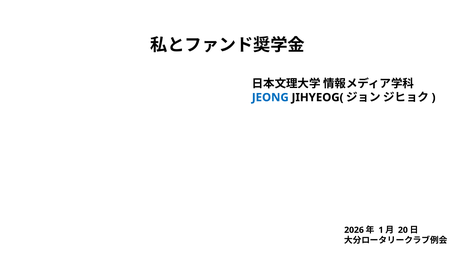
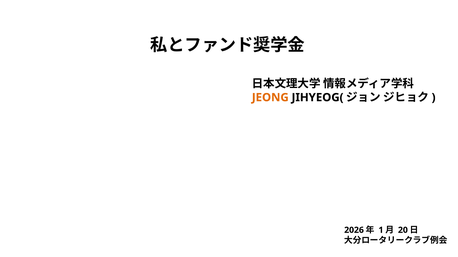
JEONG colour: blue -> orange
